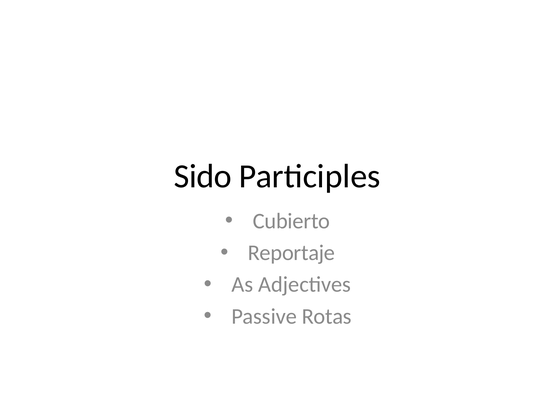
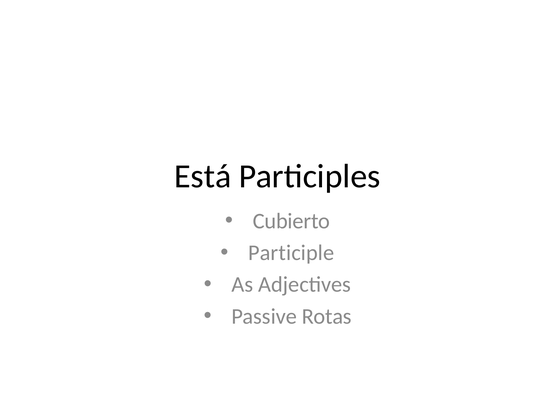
Sido: Sido -> Está
Reportaje: Reportaje -> Participle
